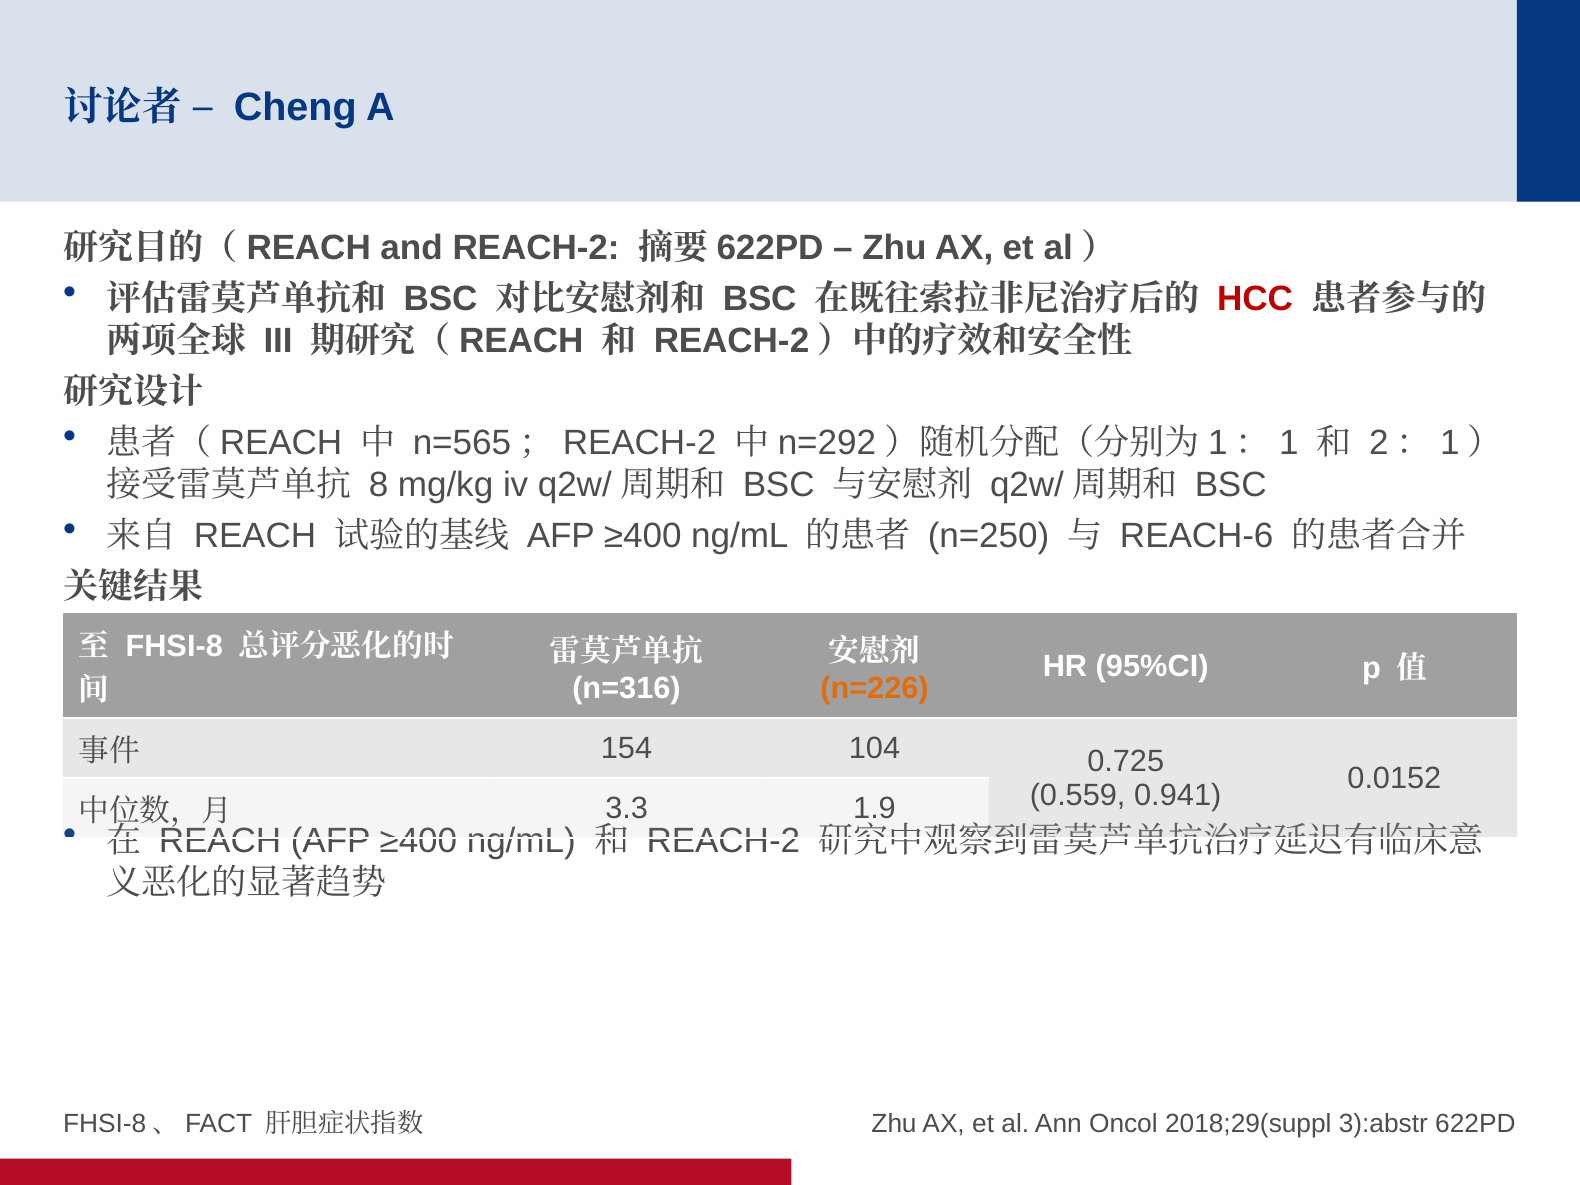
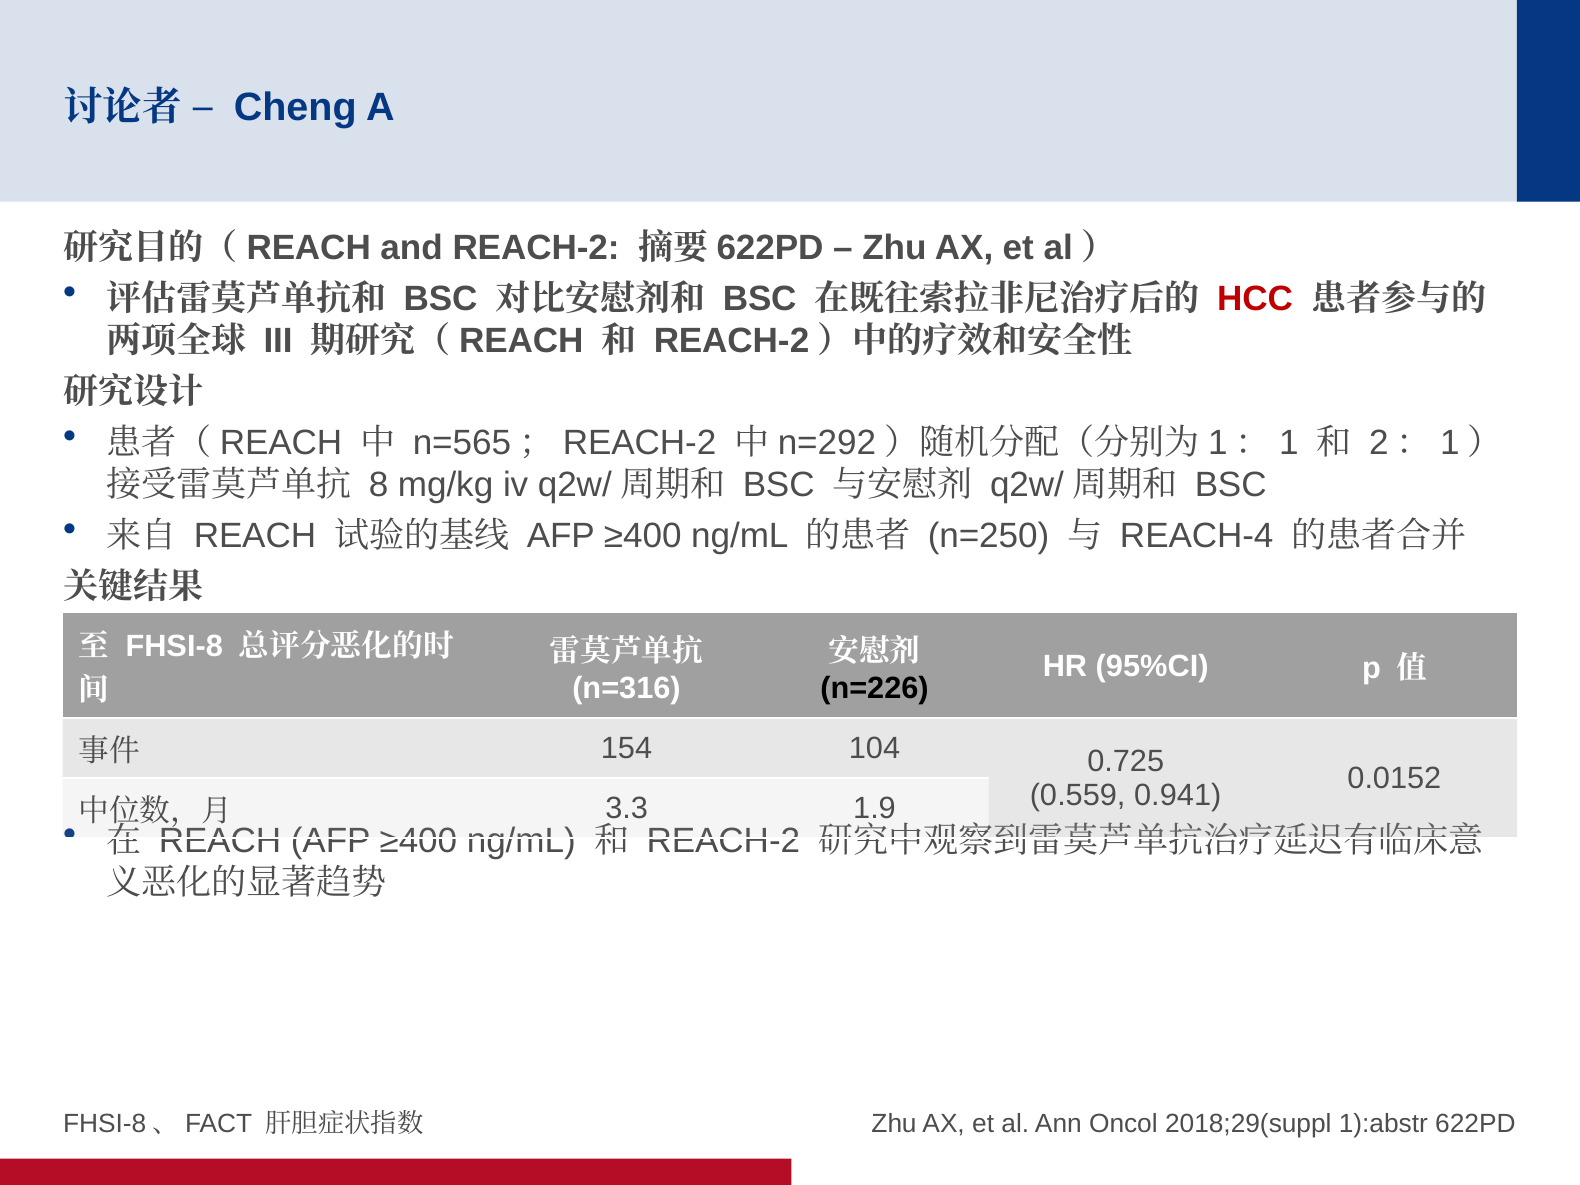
REACH-6: REACH-6 -> REACH-4
n=226 colour: orange -> black
3):abstr: 3):abstr -> 1):abstr
